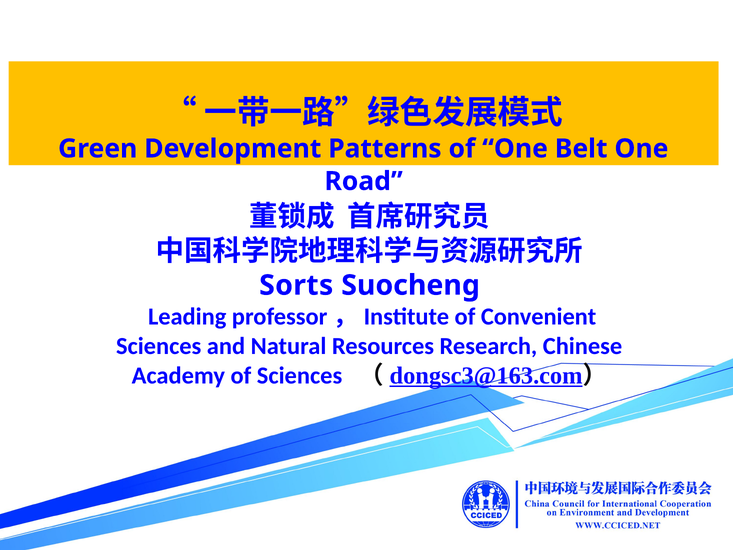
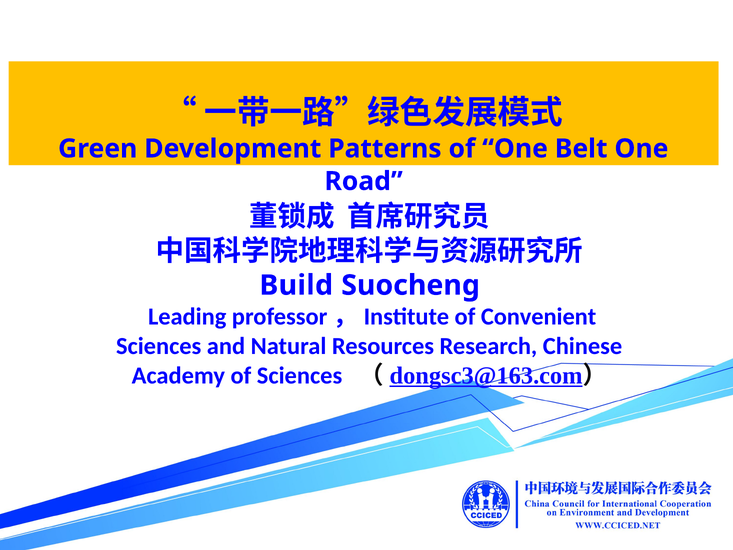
Sorts: Sorts -> Build
